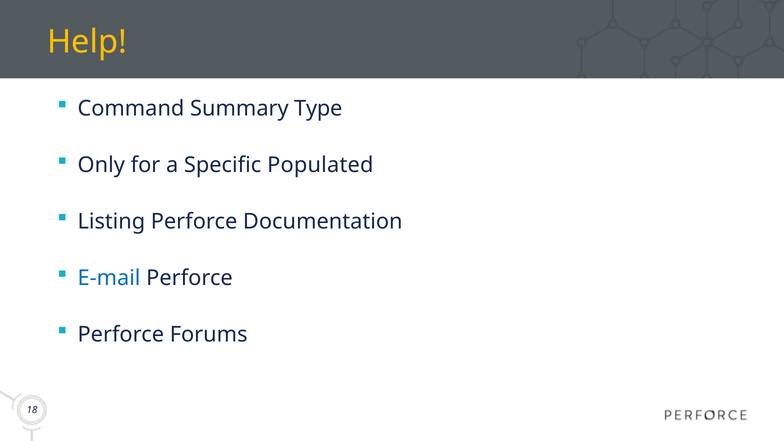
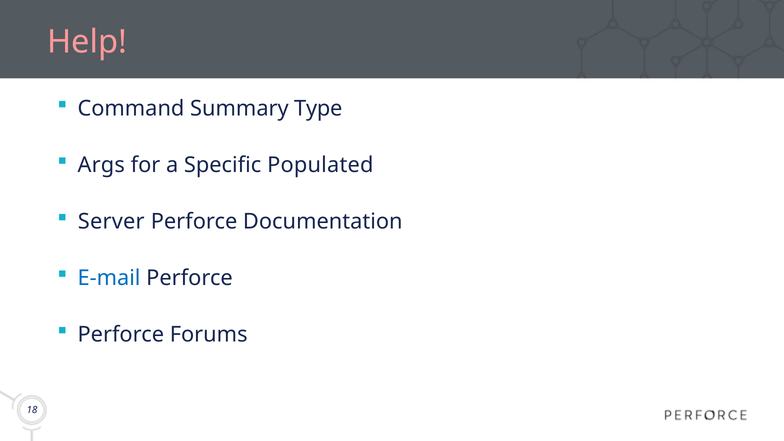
Help colour: yellow -> pink
Only: Only -> Args
Listing: Listing -> Server
